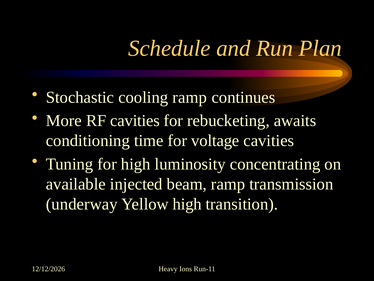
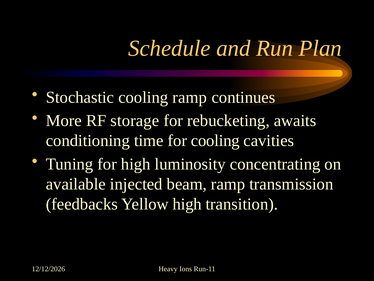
RF cavities: cavities -> storage
for voltage: voltage -> cooling
underway: underway -> feedbacks
